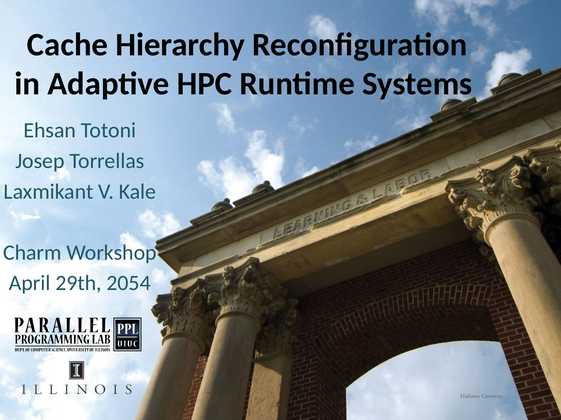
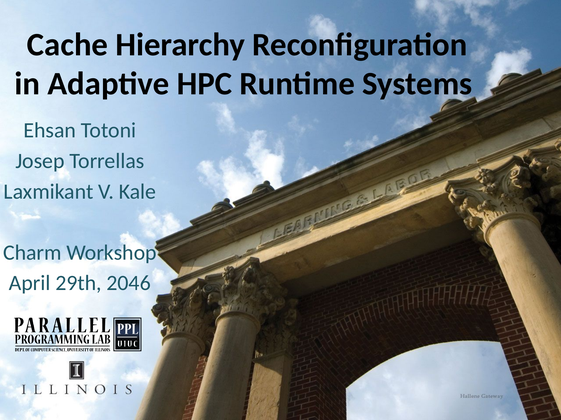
2054: 2054 -> 2046
